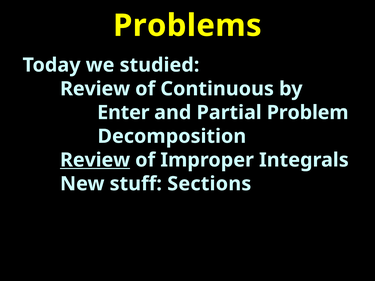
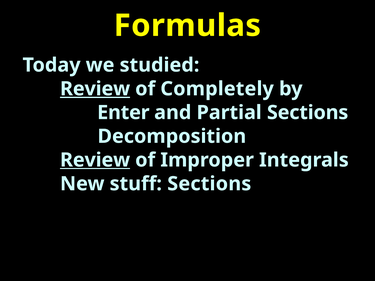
Problems: Problems -> Formulas
Review at (95, 89) underline: none -> present
Continuous: Continuous -> Completely
Partial Problem: Problem -> Sections
